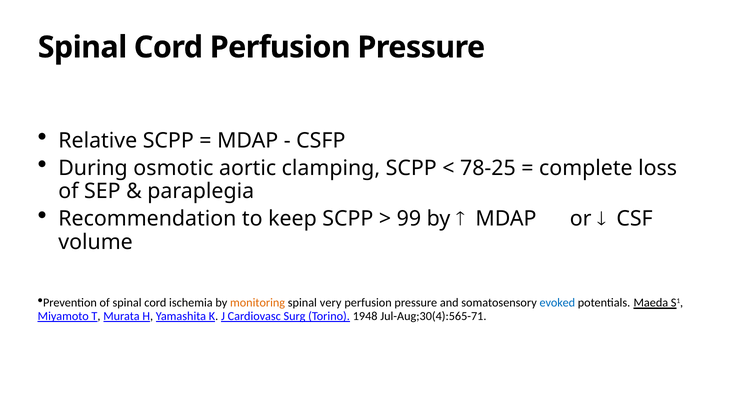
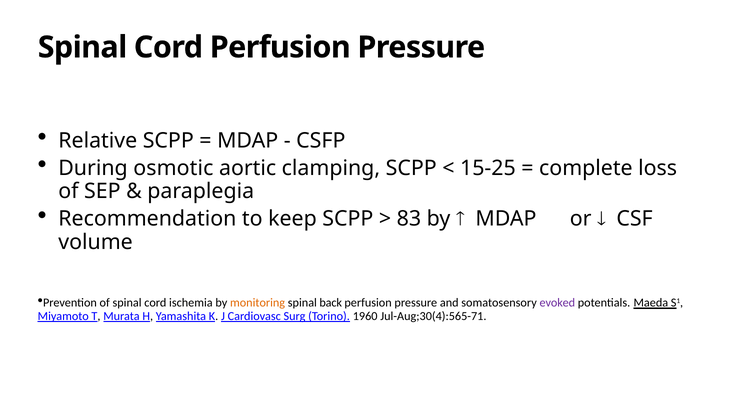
78-25: 78-25 -> 15-25
99: 99 -> 83
very: very -> back
evoked colour: blue -> purple
1948: 1948 -> 1960
